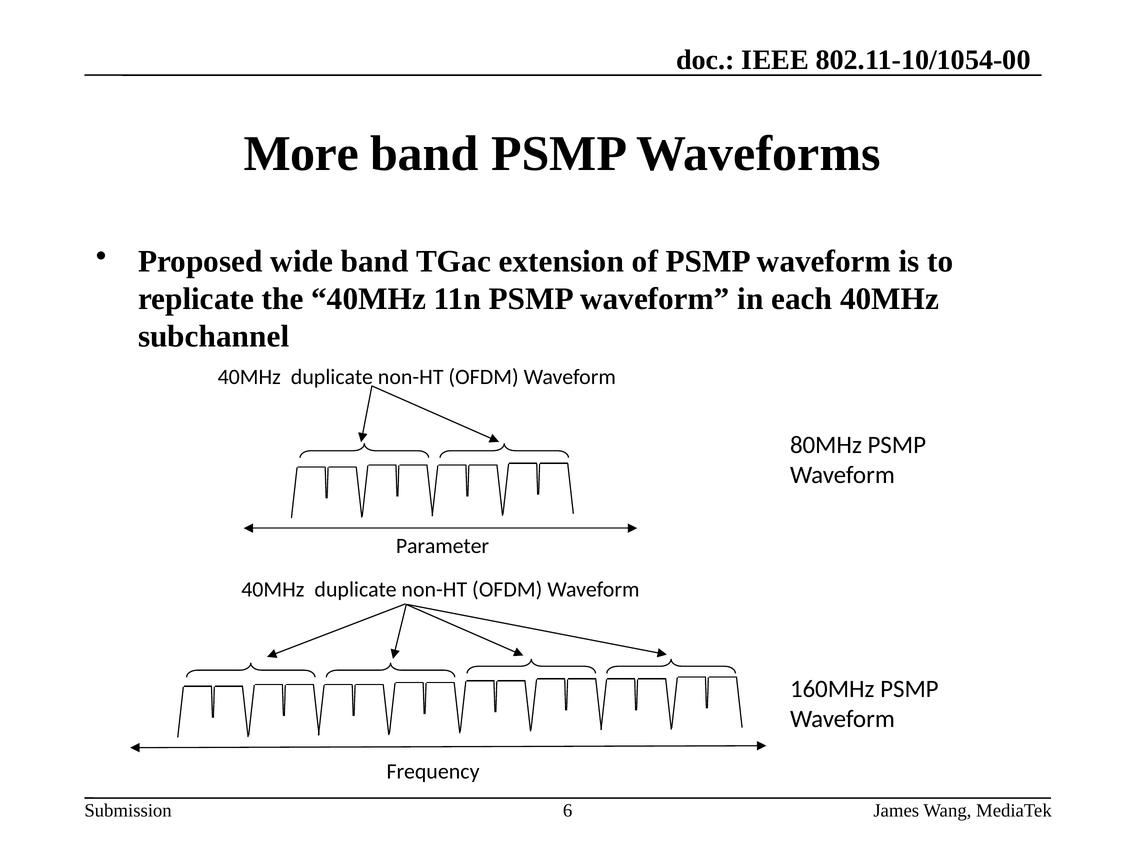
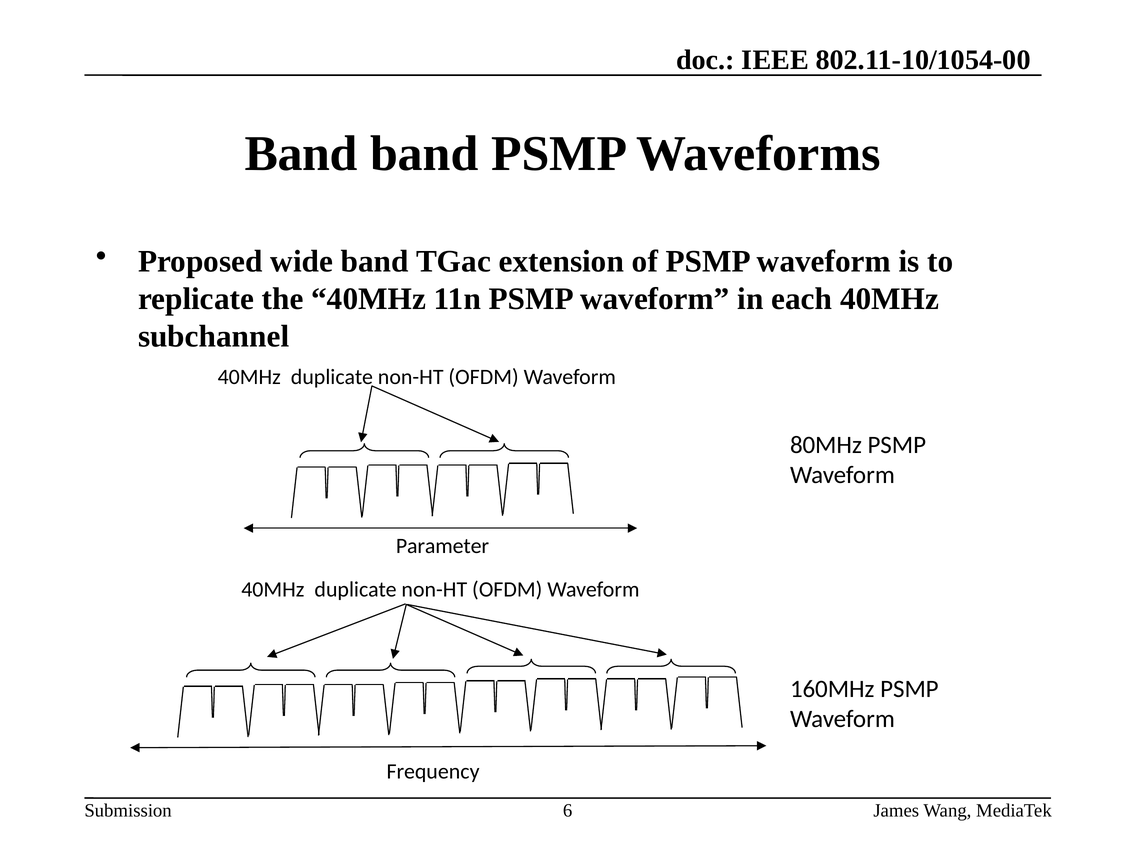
More at (301, 154): More -> Band
